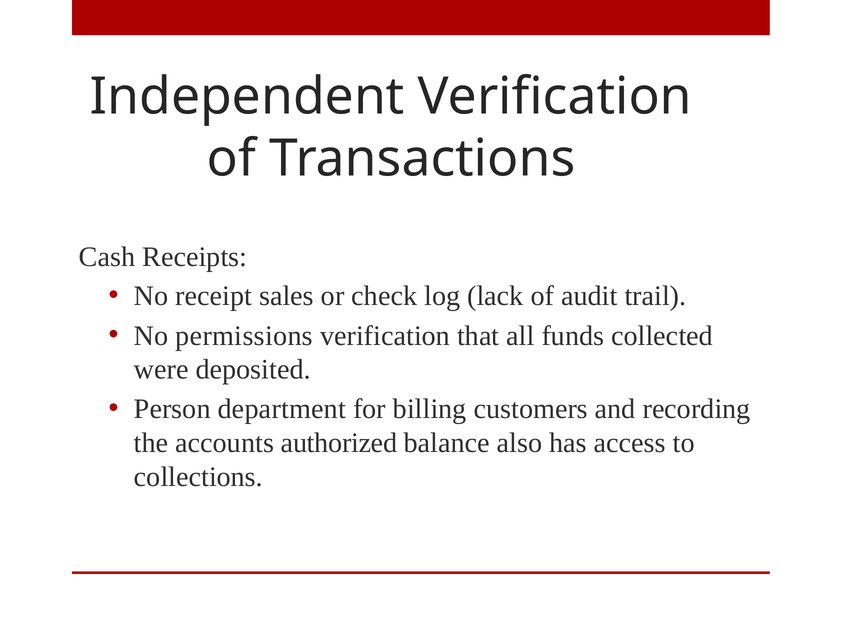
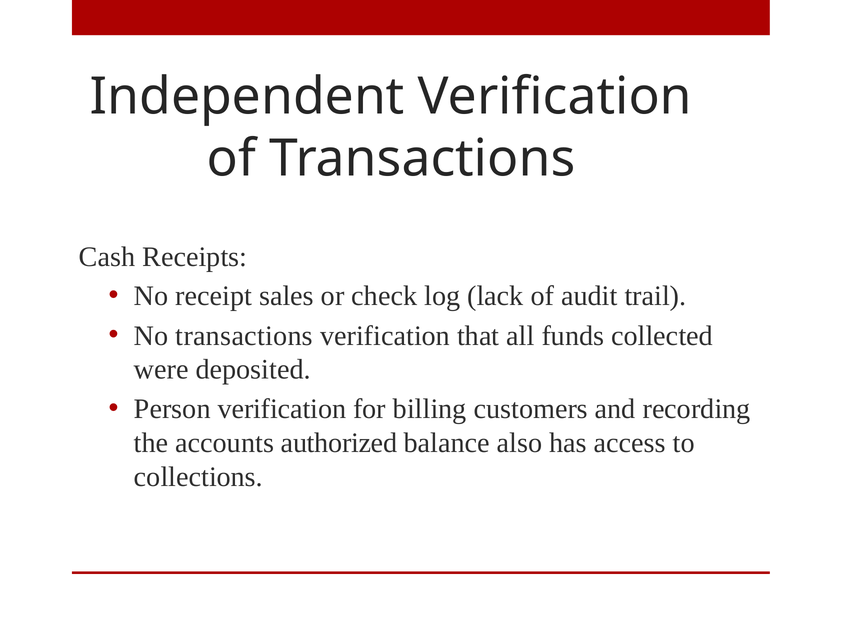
No permissions: permissions -> transactions
Person department: department -> verification
